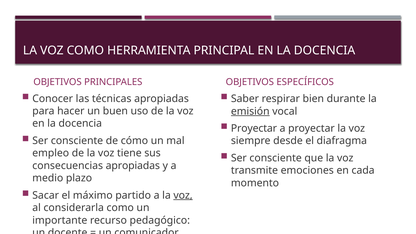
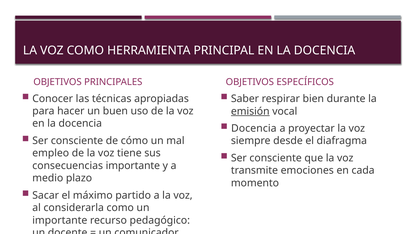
Proyectar at (254, 128): Proyectar -> Docencia
consecuencias apropiadas: apropiadas -> importante
voz at (183, 195) underline: present -> none
